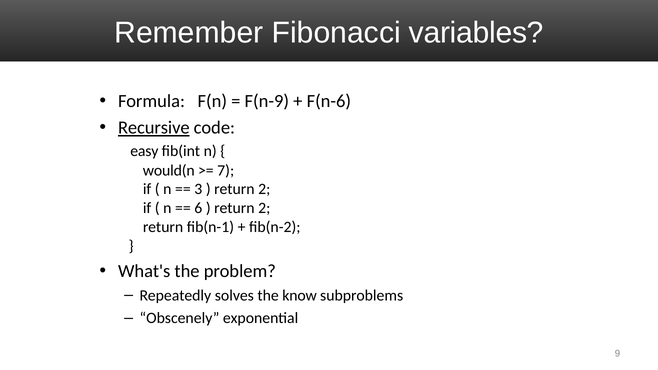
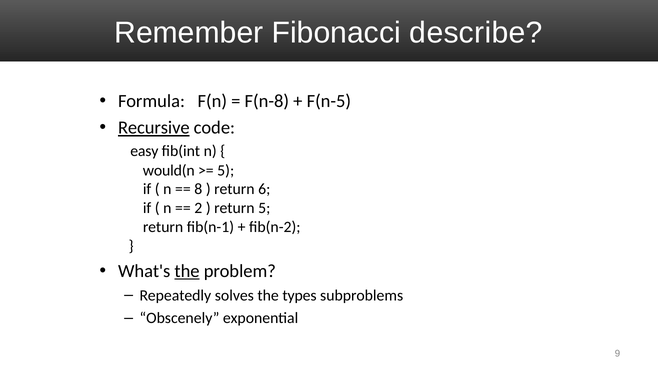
variables: variables -> describe
F(n-9: F(n-9 -> F(n-8
F(n-6: F(n-6 -> F(n-5
7 at (226, 170): 7 -> 5
3: 3 -> 8
2 at (264, 189): 2 -> 6
6: 6 -> 2
2 at (264, 208): 2 -> 5
the at (187, 271) underline: none -> present
know: know -> types
